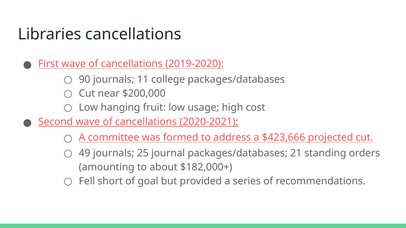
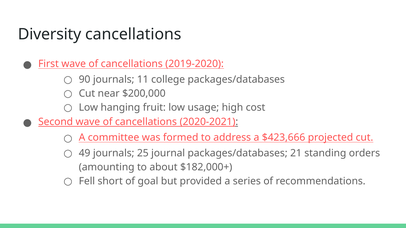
Libraries: Libraries -> Diversity
